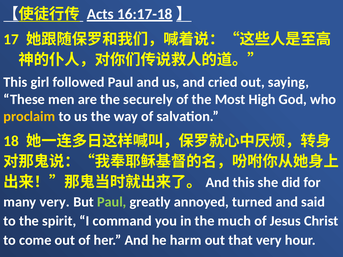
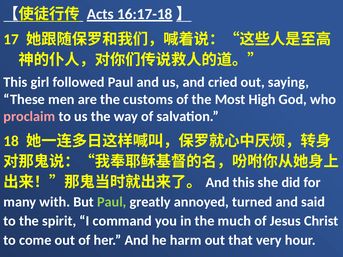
securely: securely -> customs
proclaim colour: yellow -> pink
many very: very -> with
